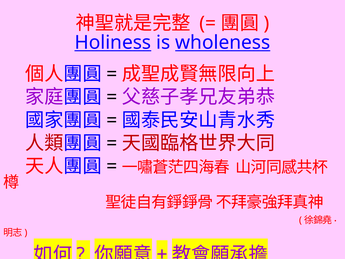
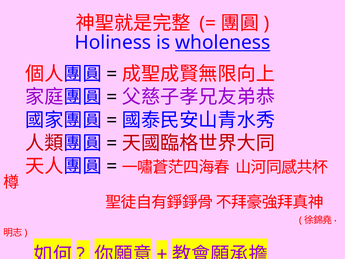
Holiness underline: present -> none
